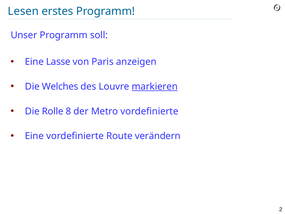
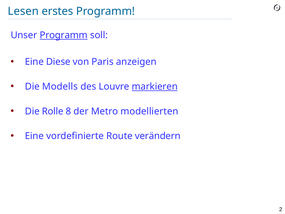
Programm at (64, 35) underline: none -> present
Lasse: Lasse -> Diese
Welches: Welches -> Modells
Metro vordefinierte: vordefinierte -> modellierten
